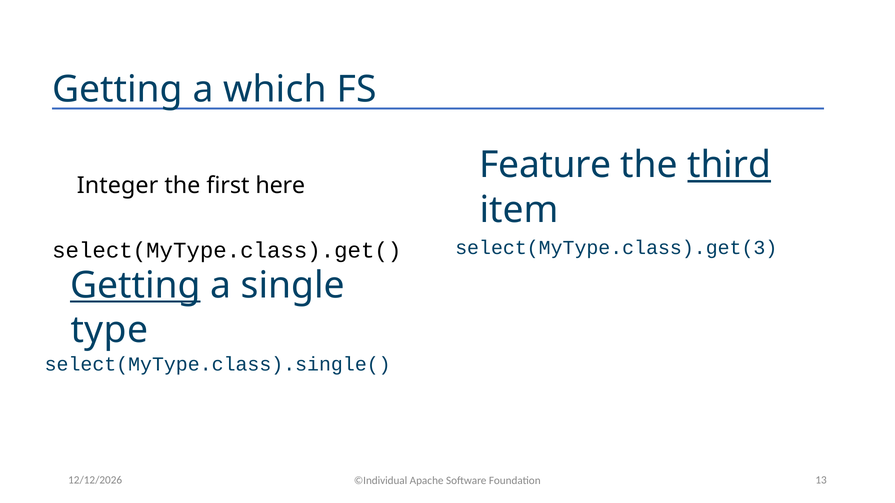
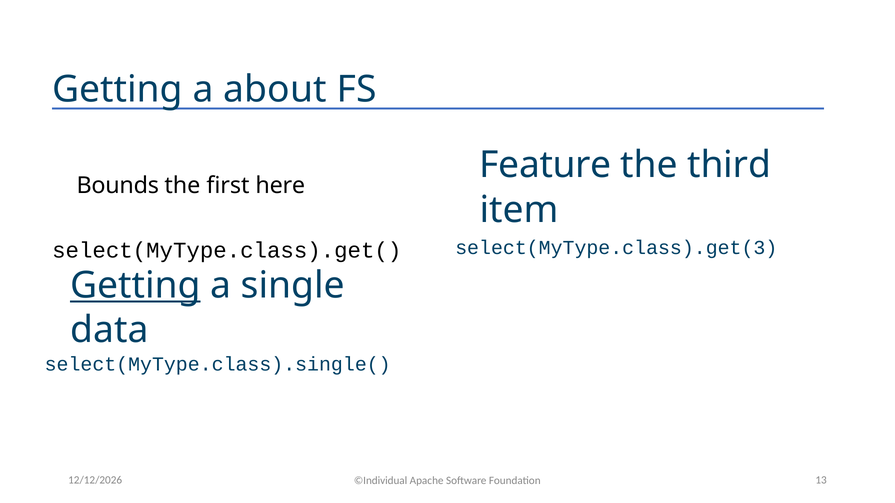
which: which -> about
third underline: present -> none
Integer: Integer -> Bounds
type: type -> data
